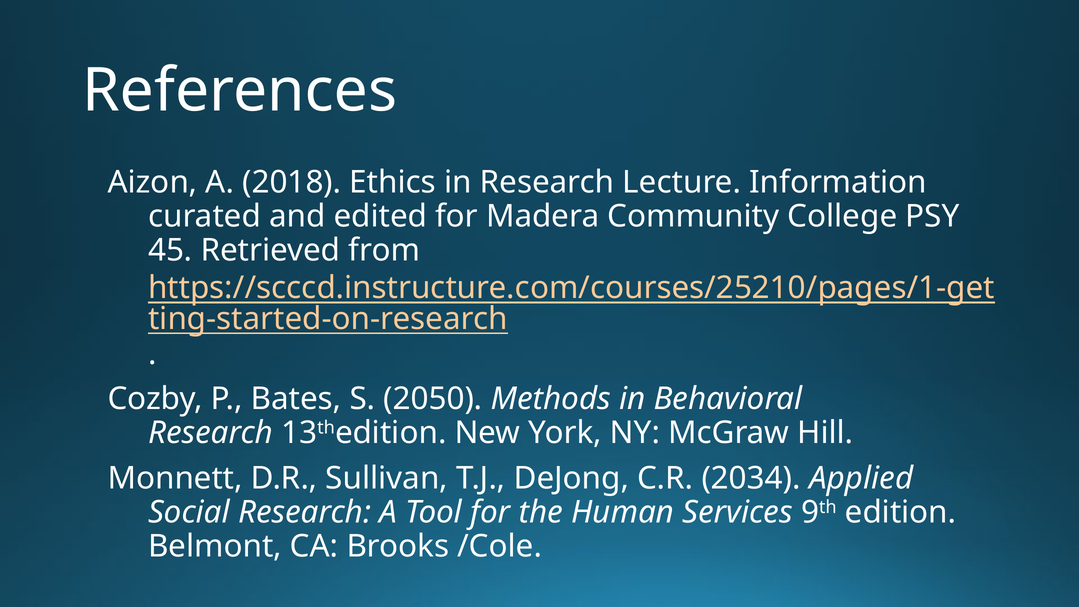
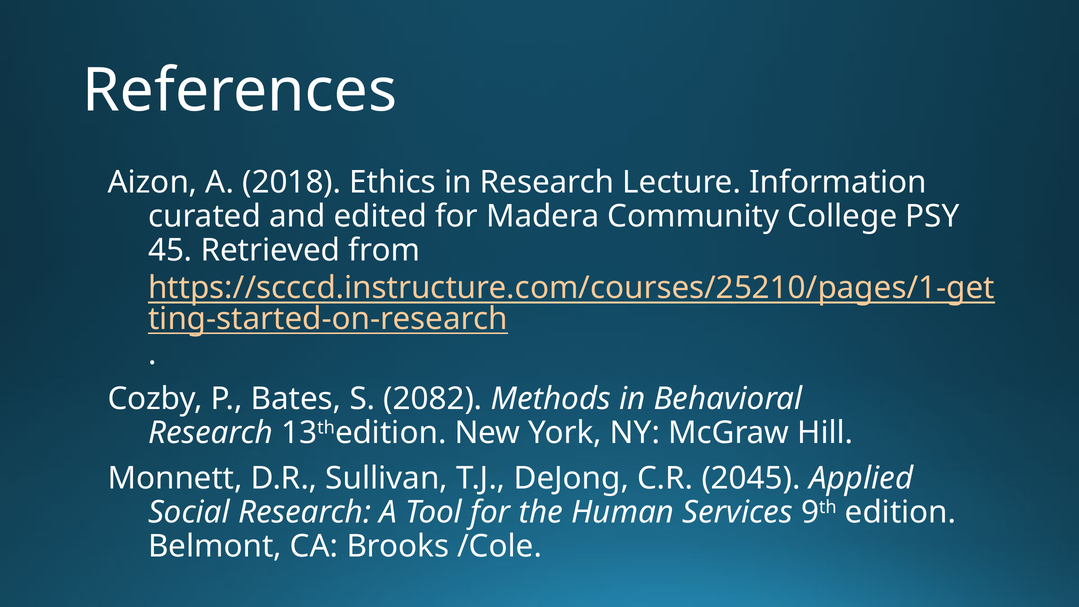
2050: 2050 -> 2082
2034: 2034 -> 2045
